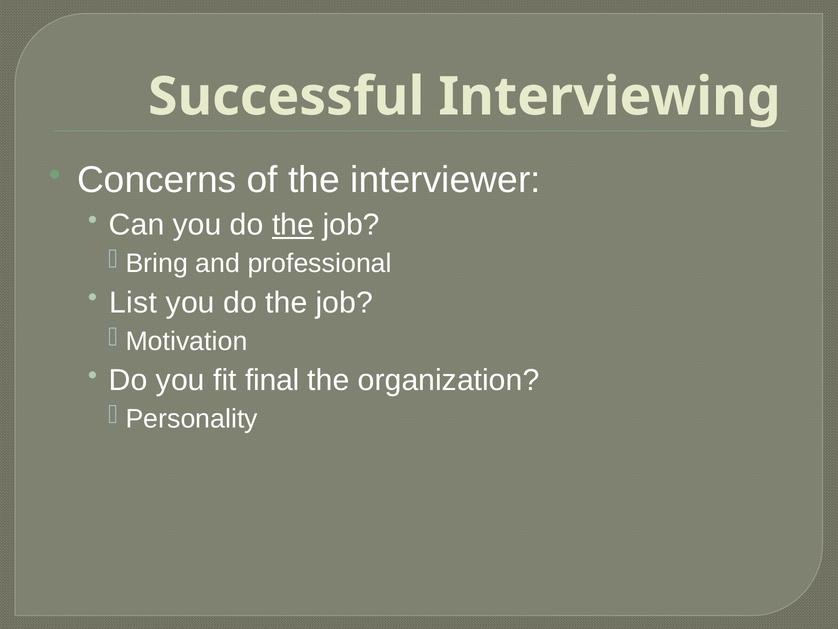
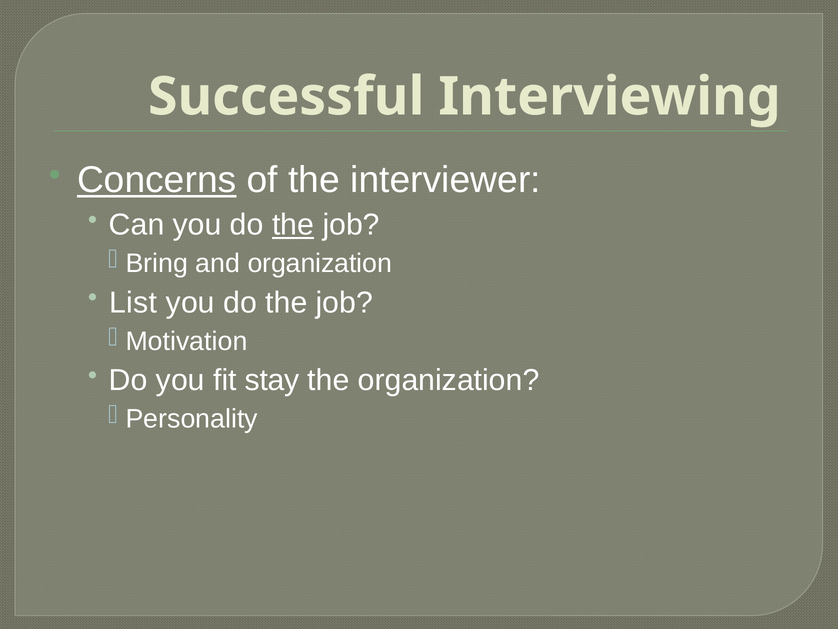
Concerns underline: none -> present
and professional: professional -> organization
final: final -> stay
